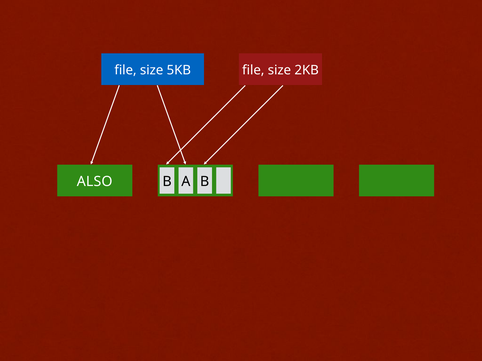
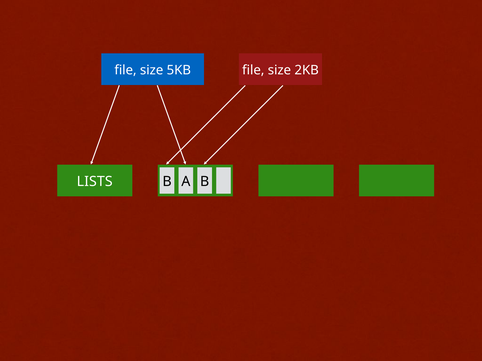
ALSO: ALSO -> LISTS
